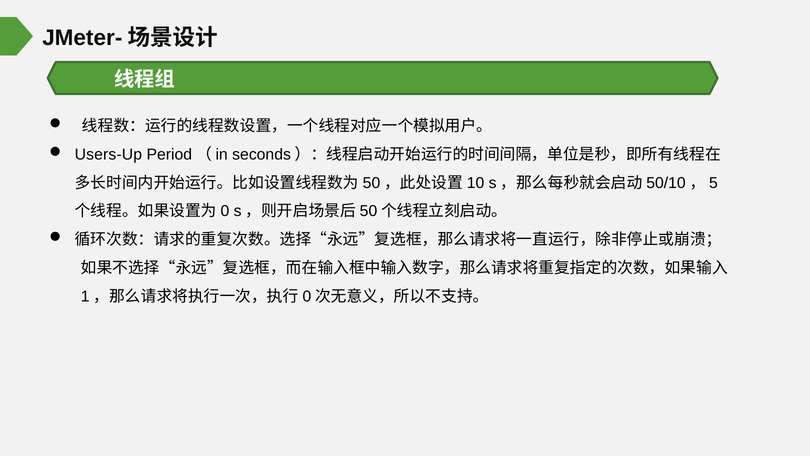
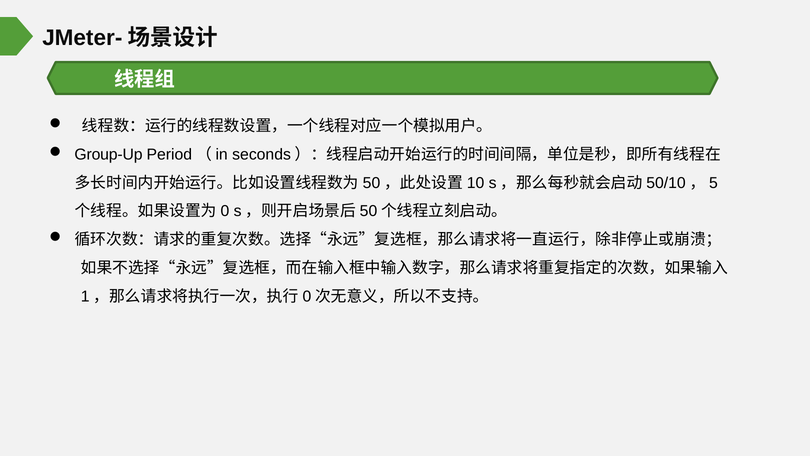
Users-Up: Users-Up -> Group-Up
